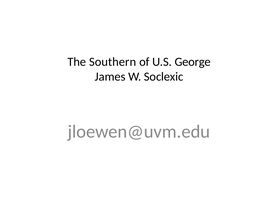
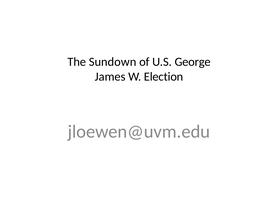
Southern: Southern -> Sundown
Soclexic: Soclexic -> Election
